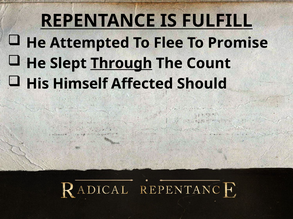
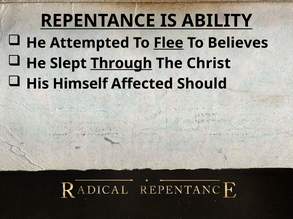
FULFILL: FULFILL -> ABILITY
Flee underline: none -> present
Promise: Promise -> Believes
Count: Count -> Christ
